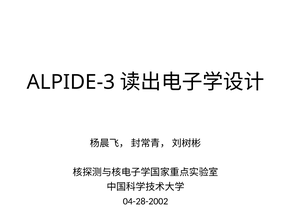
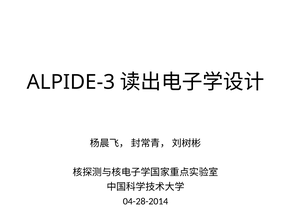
04-28-2002: 04-28-2002 -> 04-28-2014
